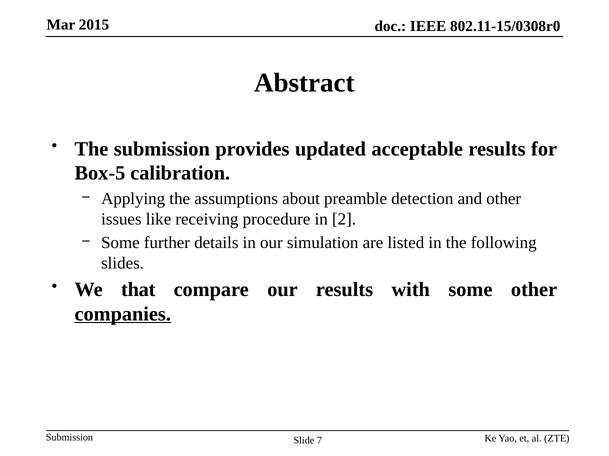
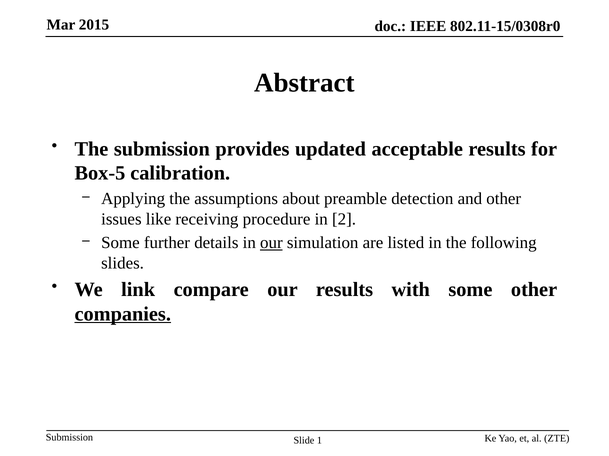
our at (271, 243) underline: none -> present
that: that -> link
7: 7 -> 1
